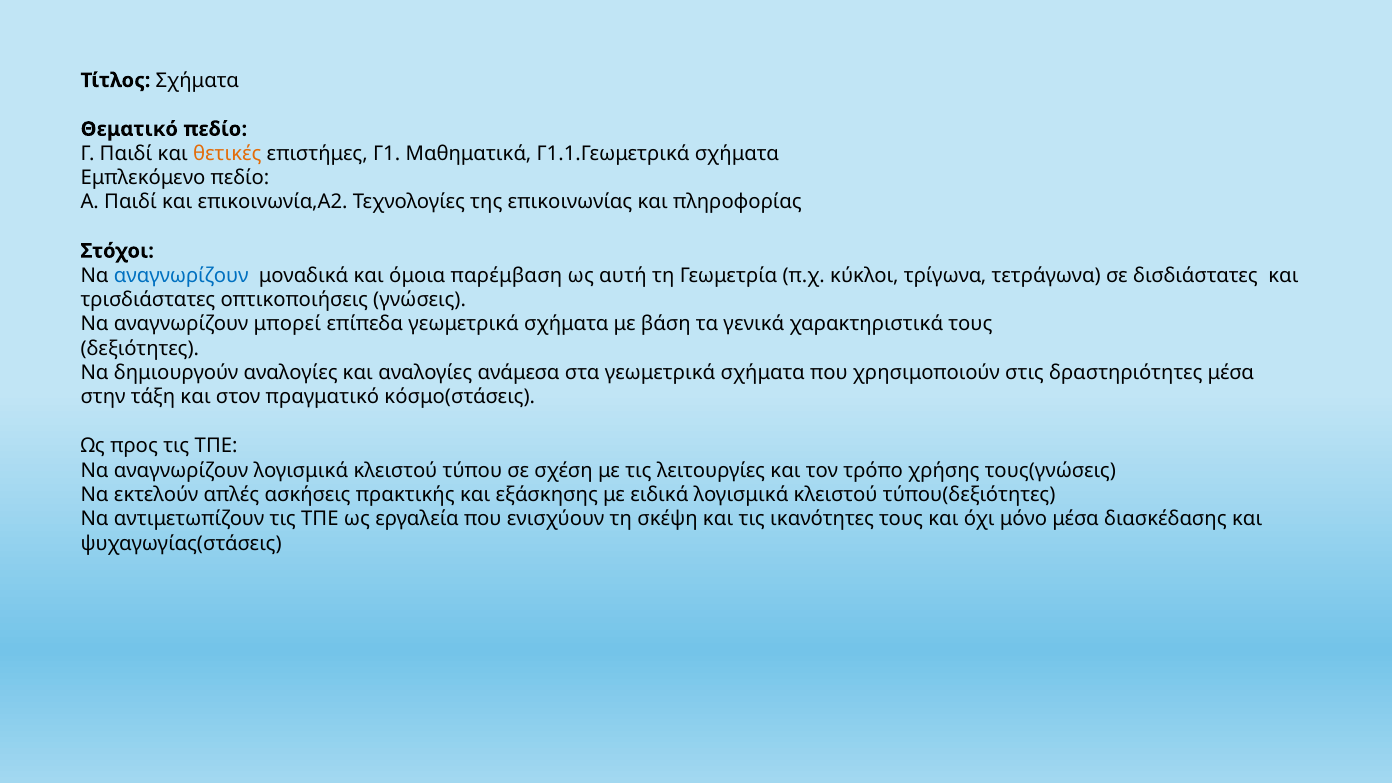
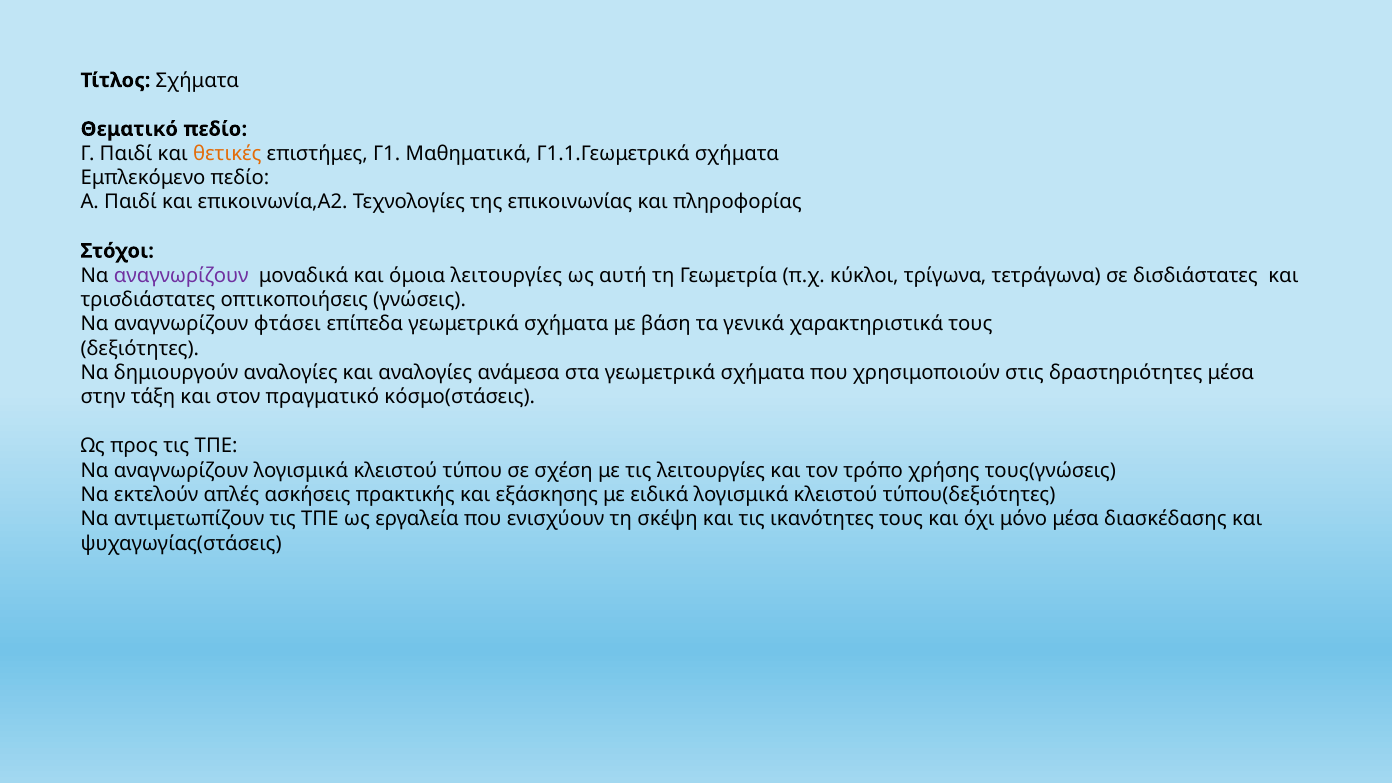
αναγνωρίζουν at (181, 275) colour: blue -> purple
όμοια παρέμβαση: παρέμβαση -> λειτουργίες
μπορεί: μπορεί -> φτάσει
